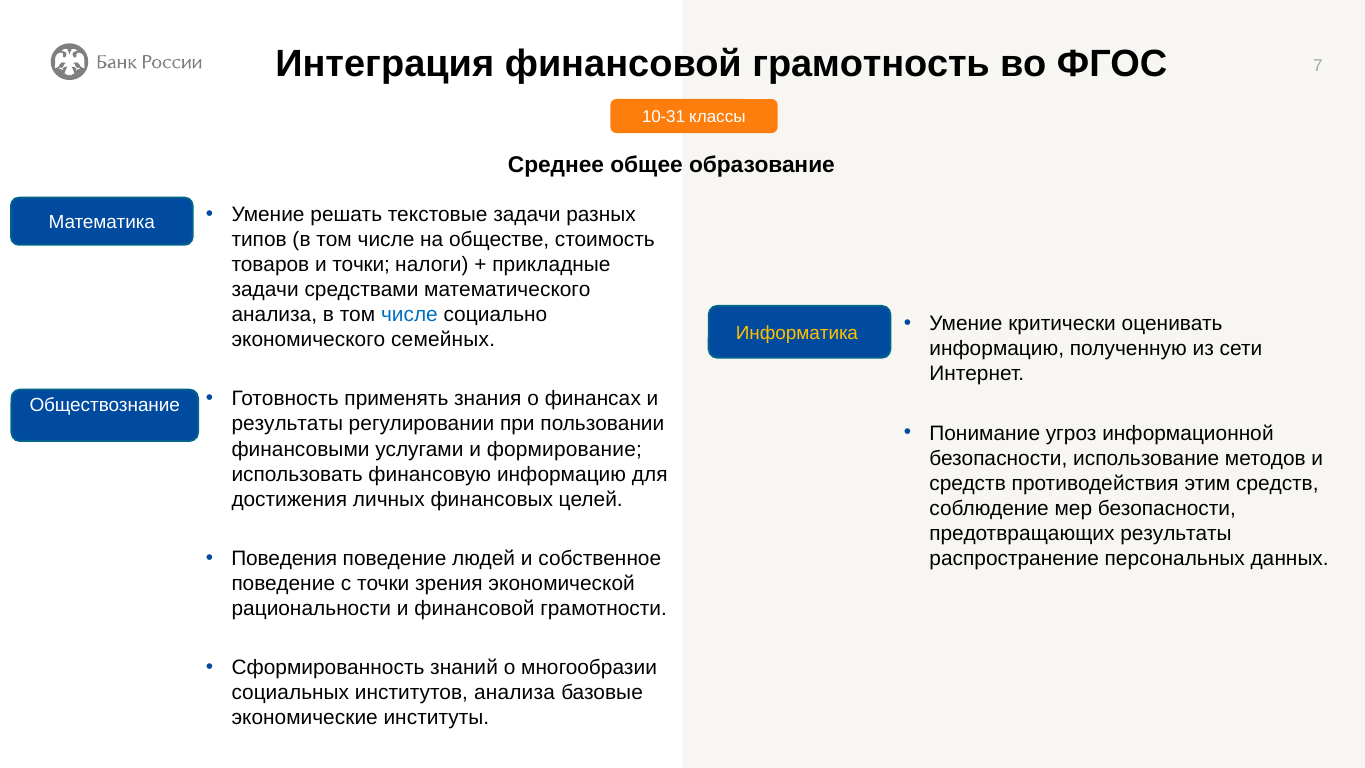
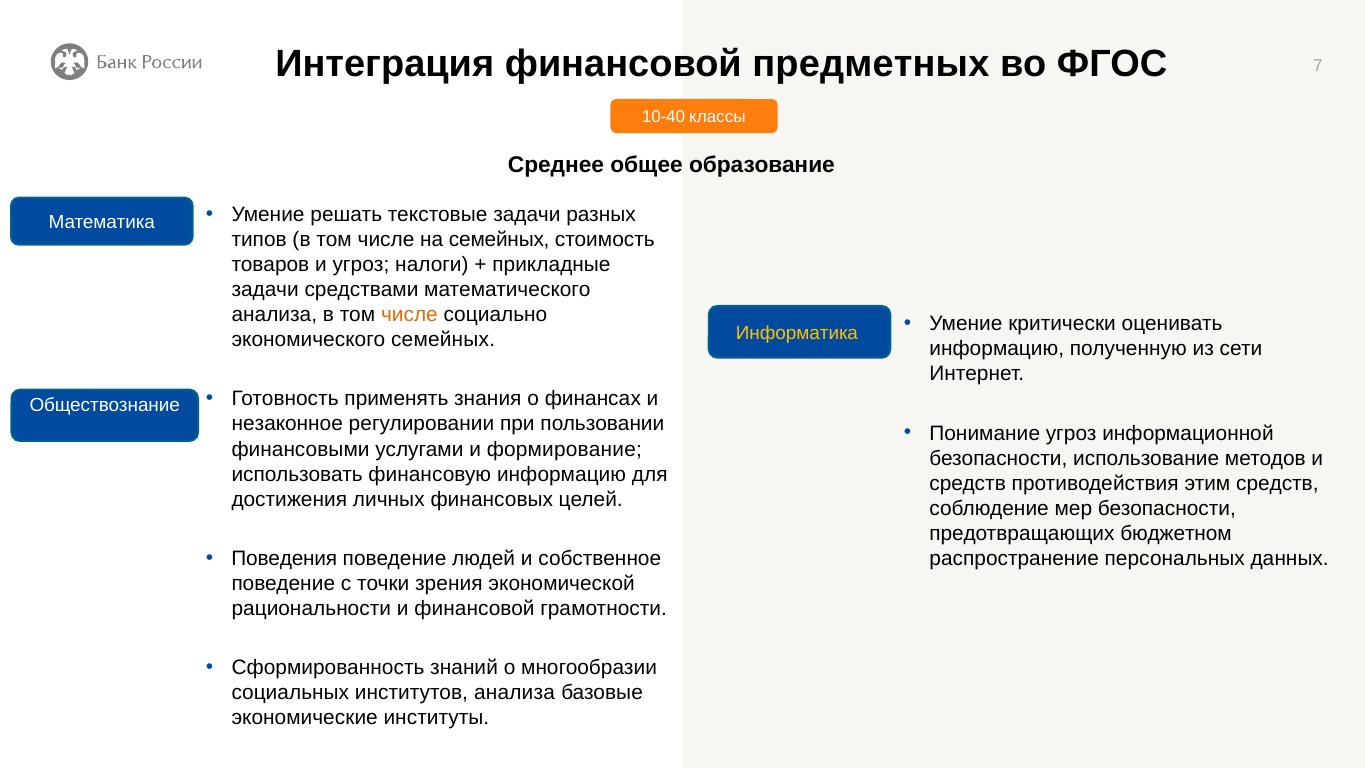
грамотность: грамотность -> предметных
10-31: 10-31 -> 10-40
на обществе: обществе -> семейных
и точки: точки -> угроз
числе at (409, 315) colour: blue -> orange
результаты at (287, 424): результаты -> незаконное
предотвращающих результаты: результаты -> бюджетном
